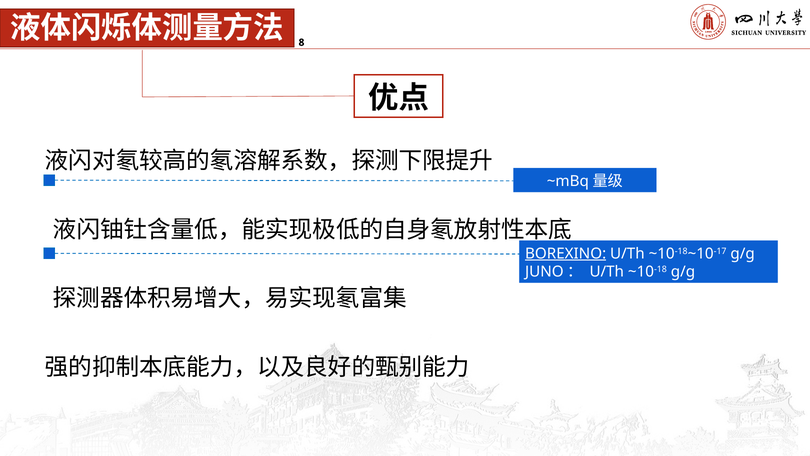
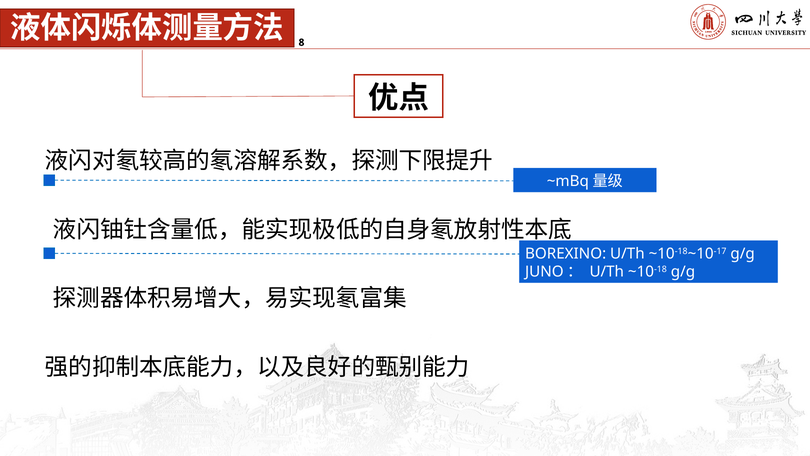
BOREXINO underline: present -> none
